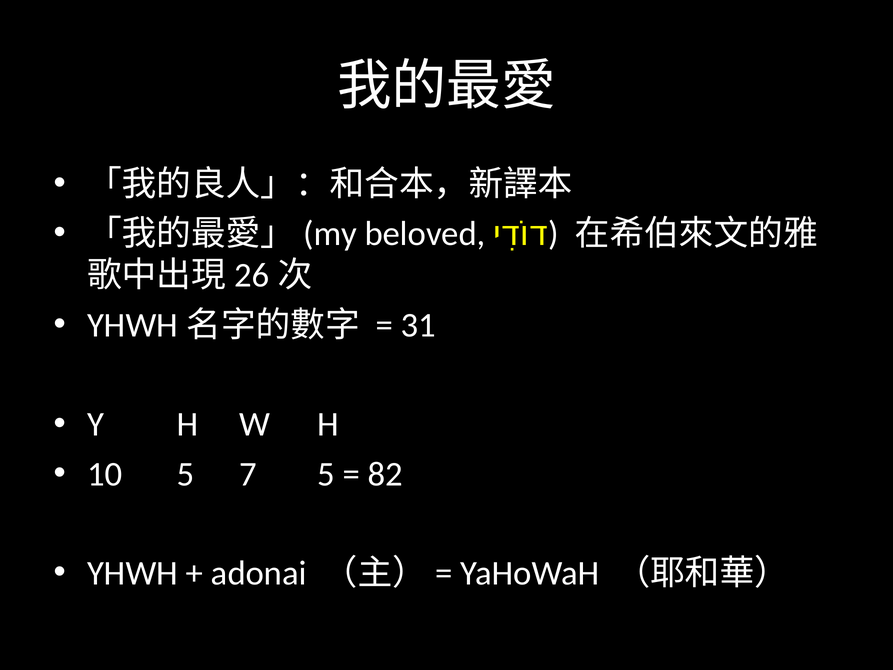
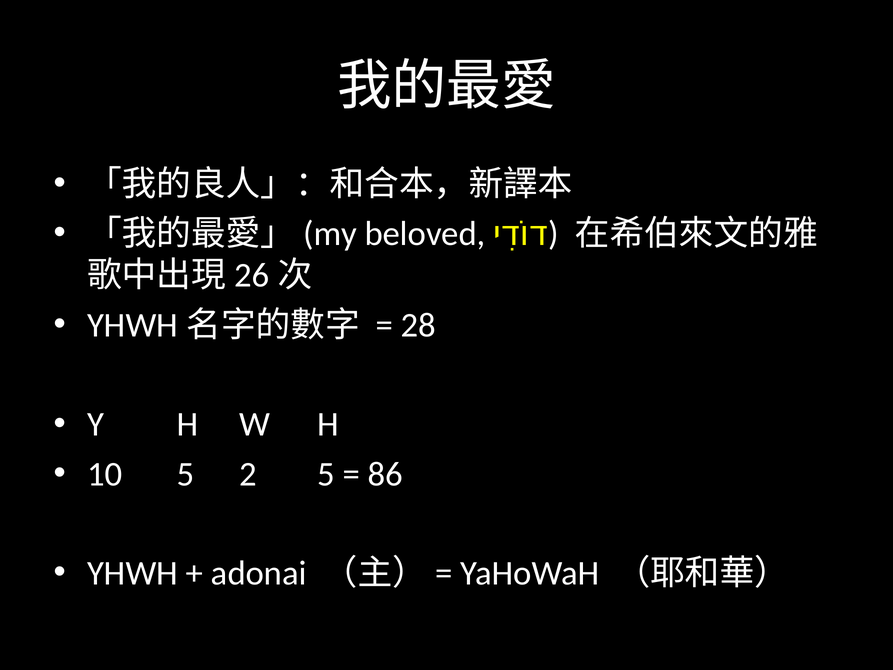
31: 31 -> 28
7: 7 -> 2
82: 82 -> 86
